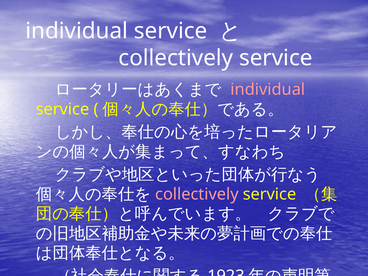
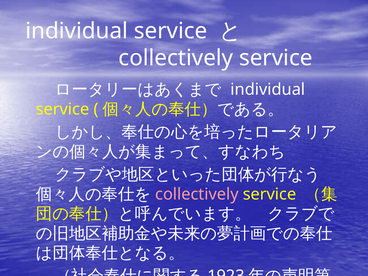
individual at (268, 89) colour: pink -> white
